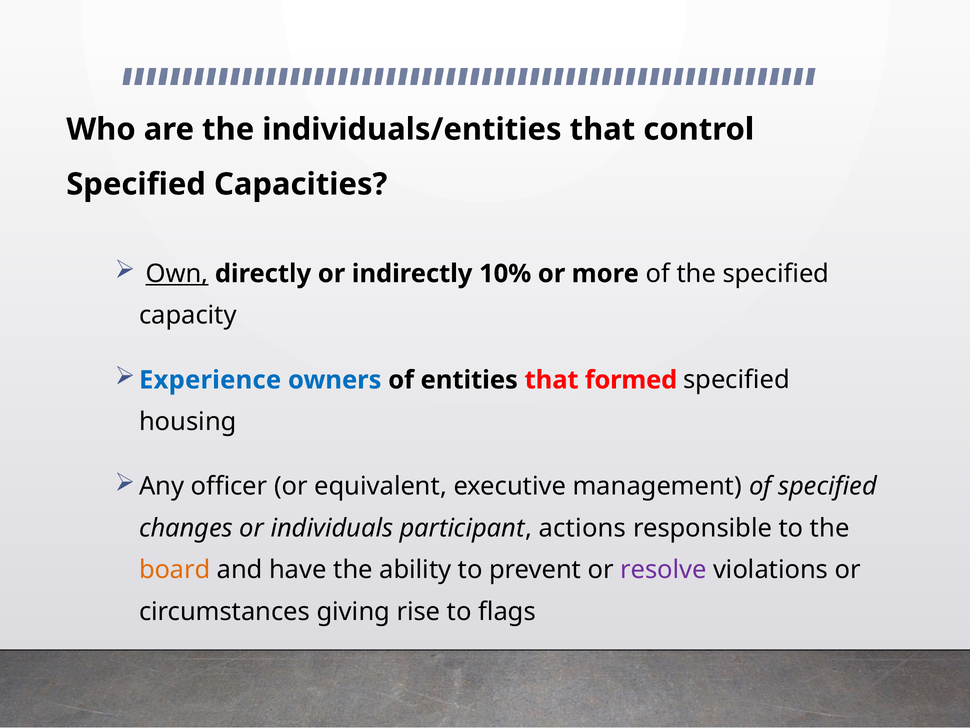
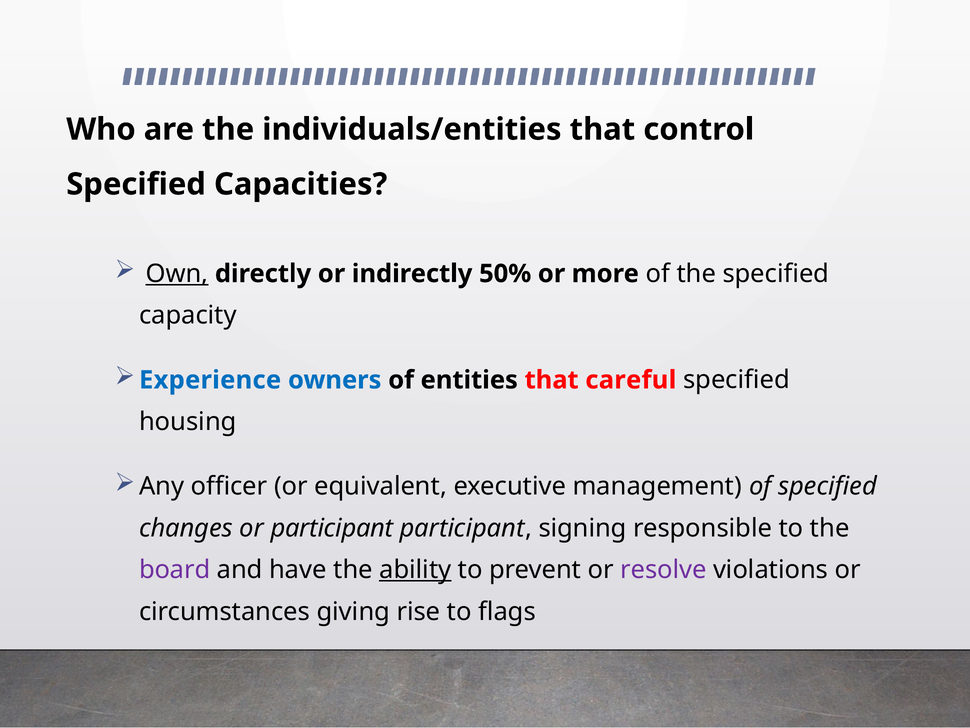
10%: 10% -> 50%
formed: formed -> careful
or individuals: individuals -> participant
actions: actions -> signing
board colour: orange -> purple
ability underline: none -> present
